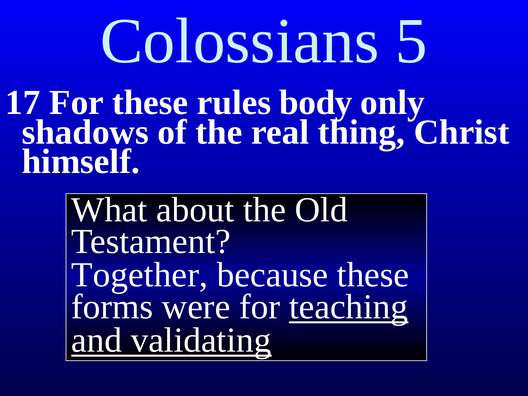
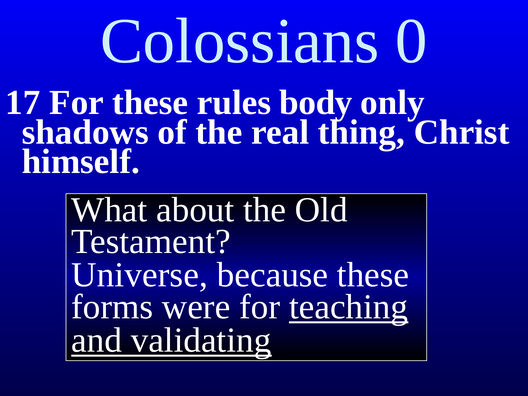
5: 5 -> 0
Together: Together -> Universe
